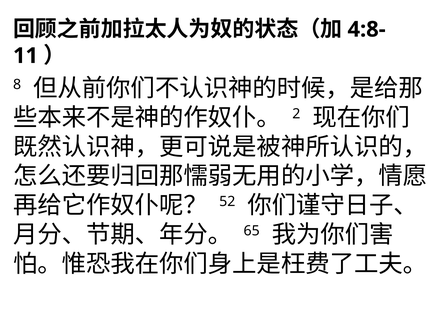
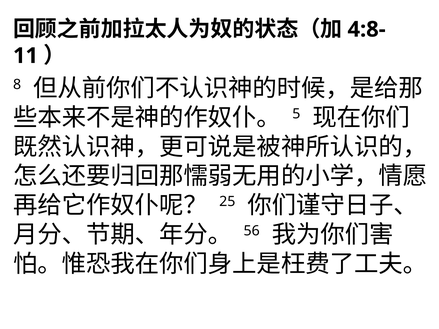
2: 2 -> 5
52: 52 -> 25
65: 65 -> 56
